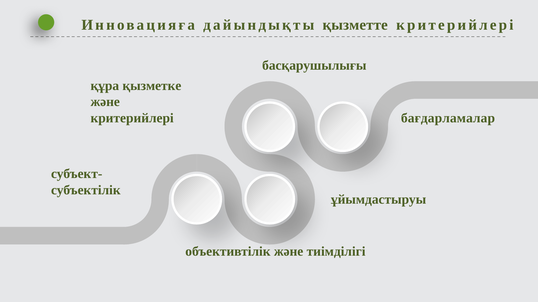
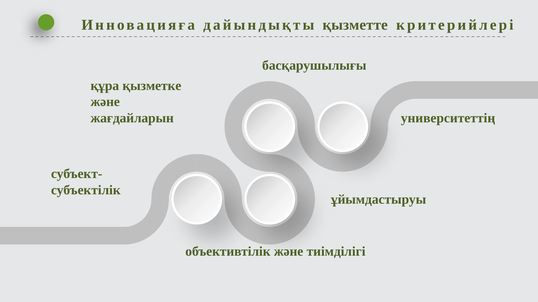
критерийлері at (132, 118): критерийлері -> жағдайларын
бағдарламалар: бағдарламалар -> университеттің
